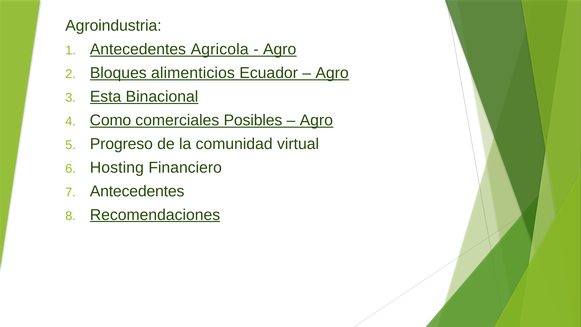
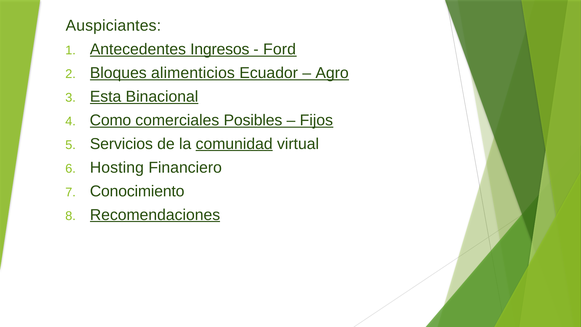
Agroindustria: Agroindustria -> Auspiciantes
Agricola: Agricola -> Ingresos
Agro at (280, 49): Agro -> Ford
Agro at (316, 120): Agro -> Fijos
Progreso: Progreso -> Servicios
comunidad underline: none -> present
Antecedentes at (137, 191): Antecedentes -> Conocimiento
